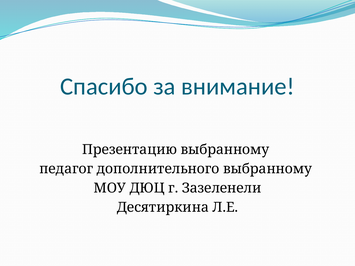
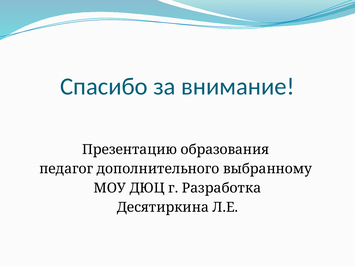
Презентацию выбранному: выбранному -> образования
Зазеленели: Зазеленели -> Разработка
